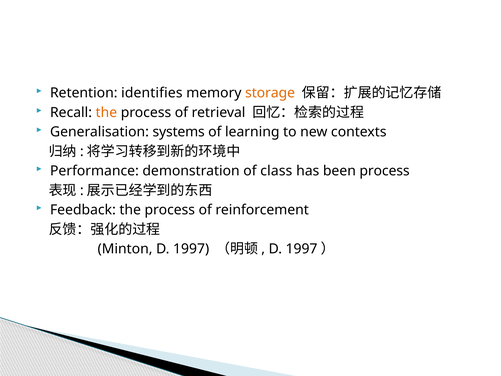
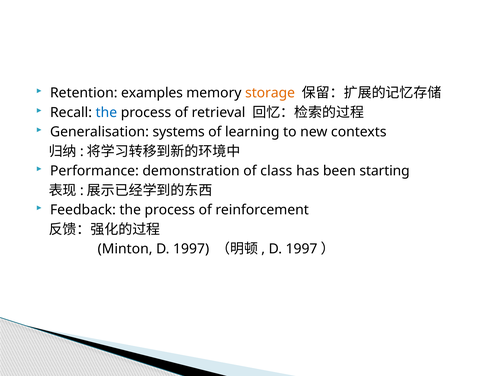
identifies: identifies -> examples
the at (106, 112) colour: orange -> blue
been process: process -> starting
